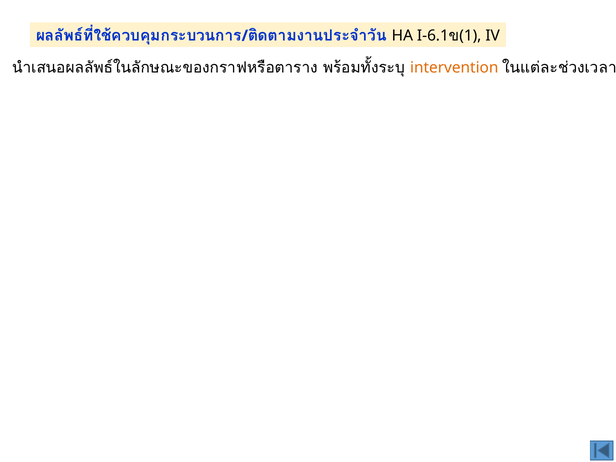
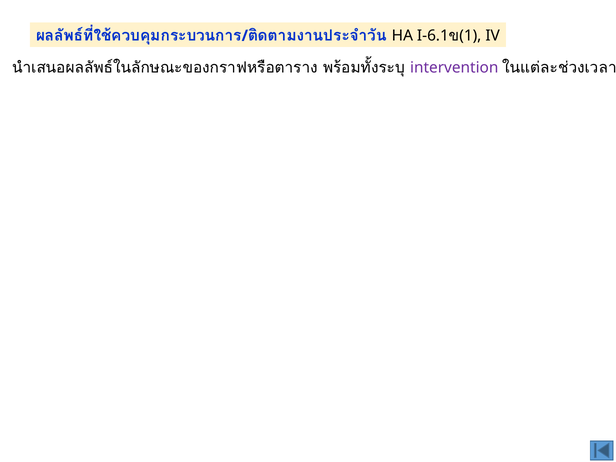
intervention colour: orange -> purple
